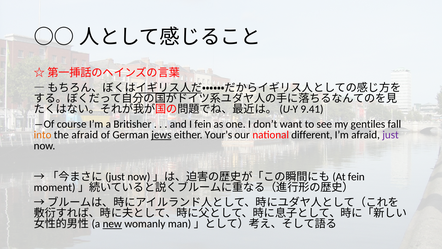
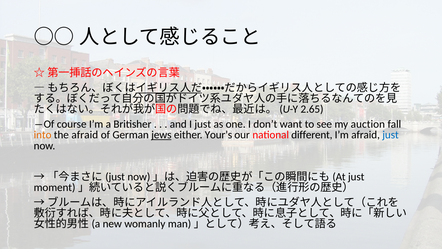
9.41: 9.41 -> 2.65
I fein: fein -> just
gentiles: gentiles -> auction
just at (391, 135) colour: purple -> blue
fein at (356, 176): fein -> just
new underline: present -> none
